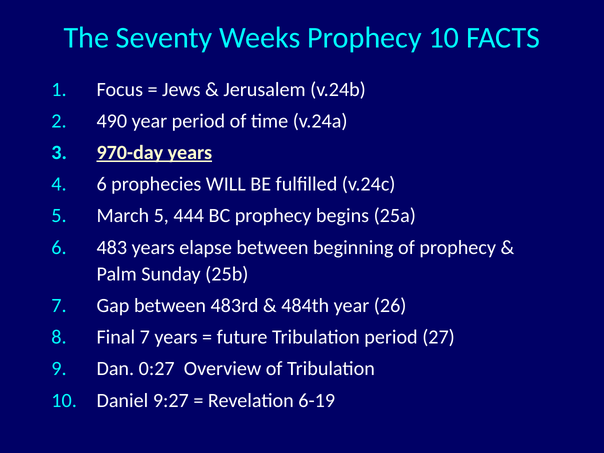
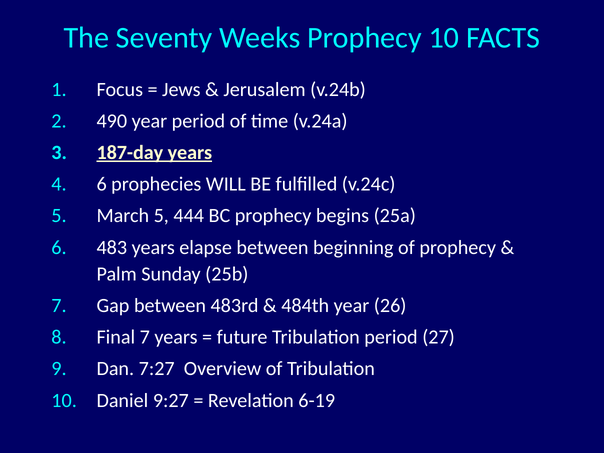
970-day: 970-day -> 187-day
0:27: 0:27 -> 7:27
